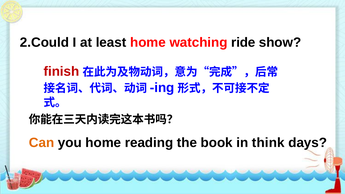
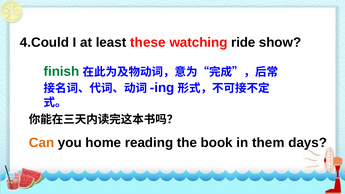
2.Could: 2.Could -> 4.Could
least home: home -> these
finish colour: red -> green
think: think -> them
